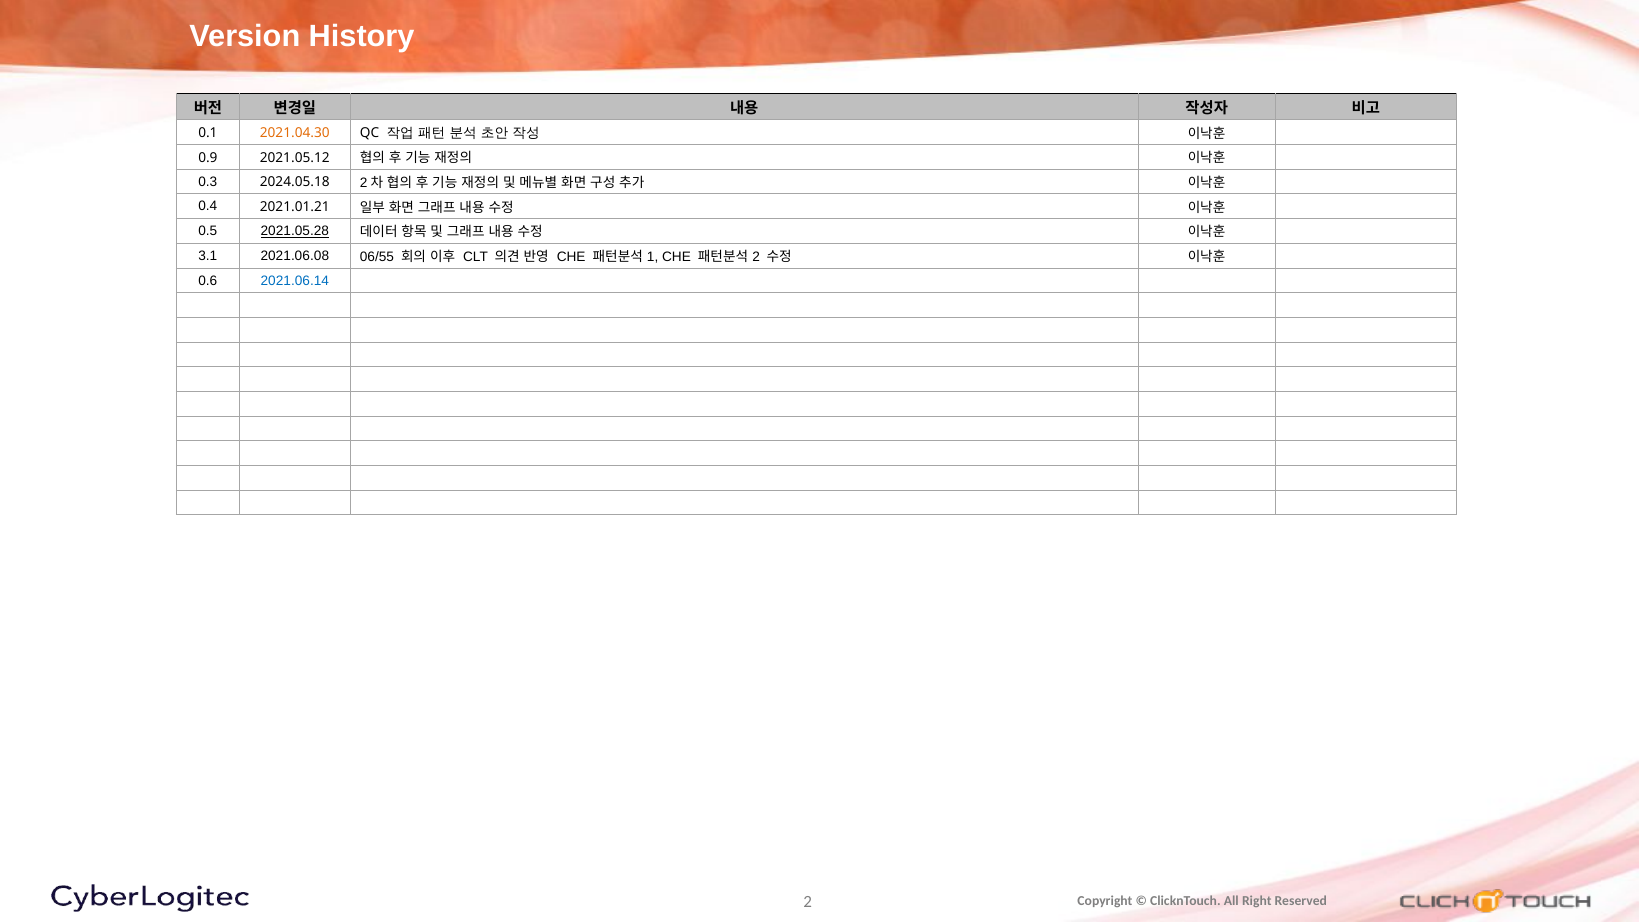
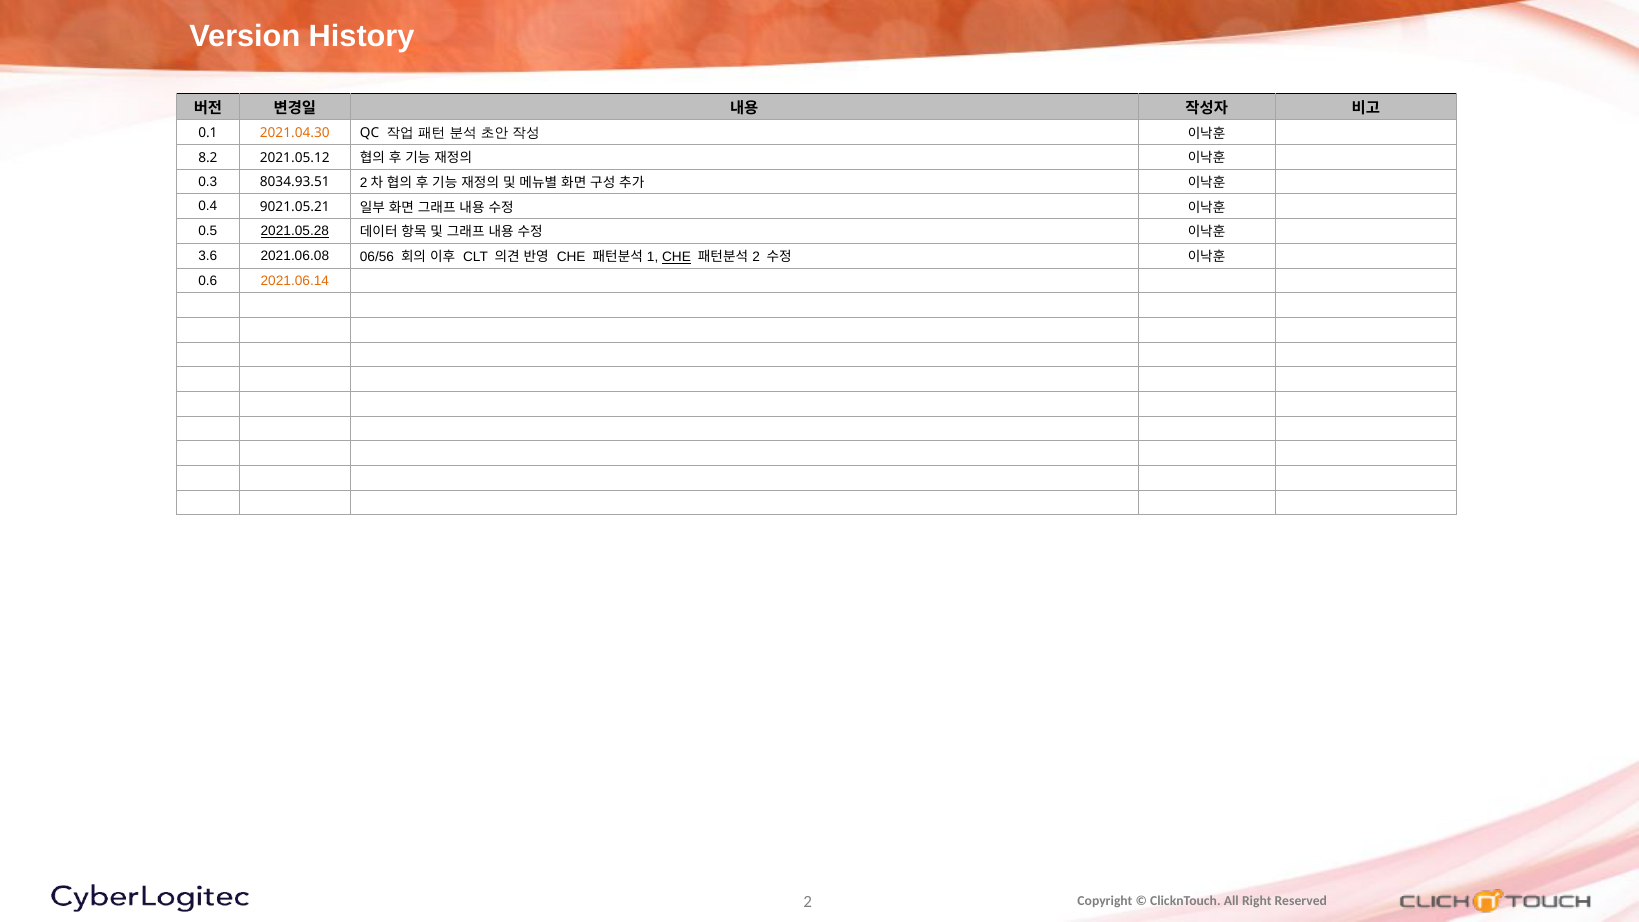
0.9: 0.9 -> 8.2
2024.05.18: 2024.05.18 -> 8034.93.51
2021.01.21: 2021.01.21 -> 9021.05.21
3.1: 3.1 -> 3.6
06/55: 06/55 -> 06/56
CHE at (677, 257) underline: none -> present
2021.06.14 colour: blue -> orange
